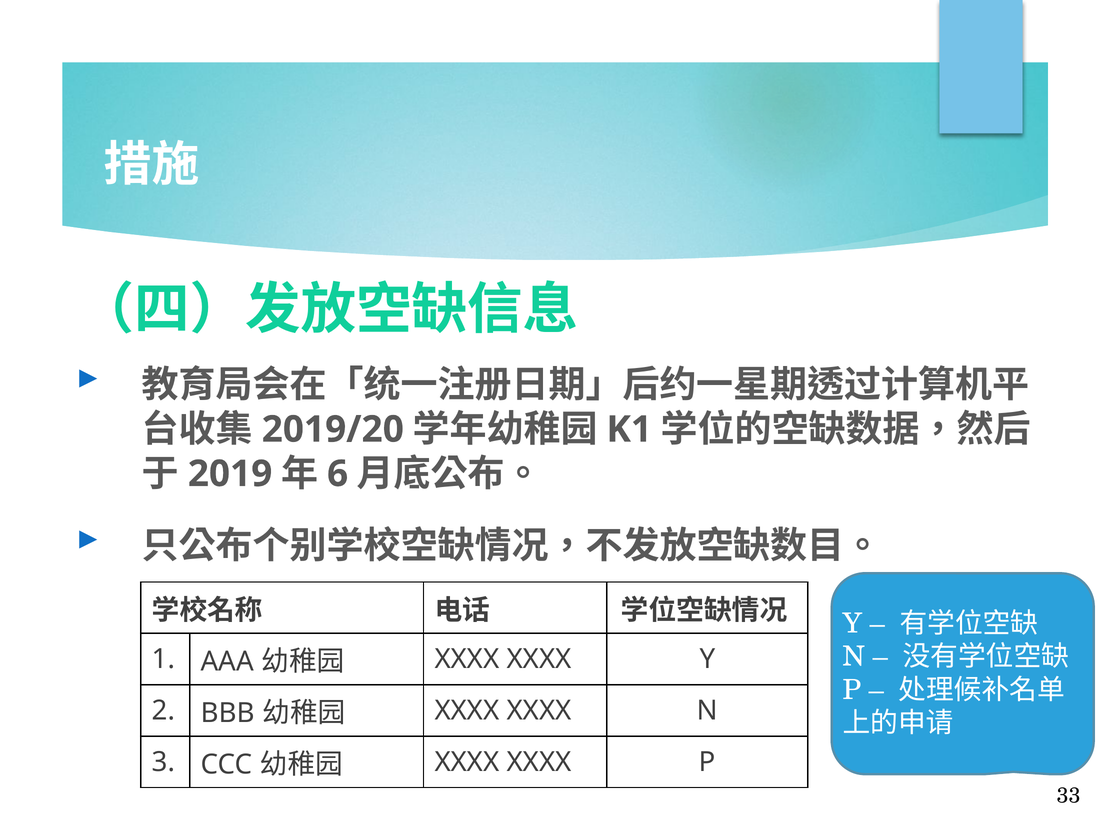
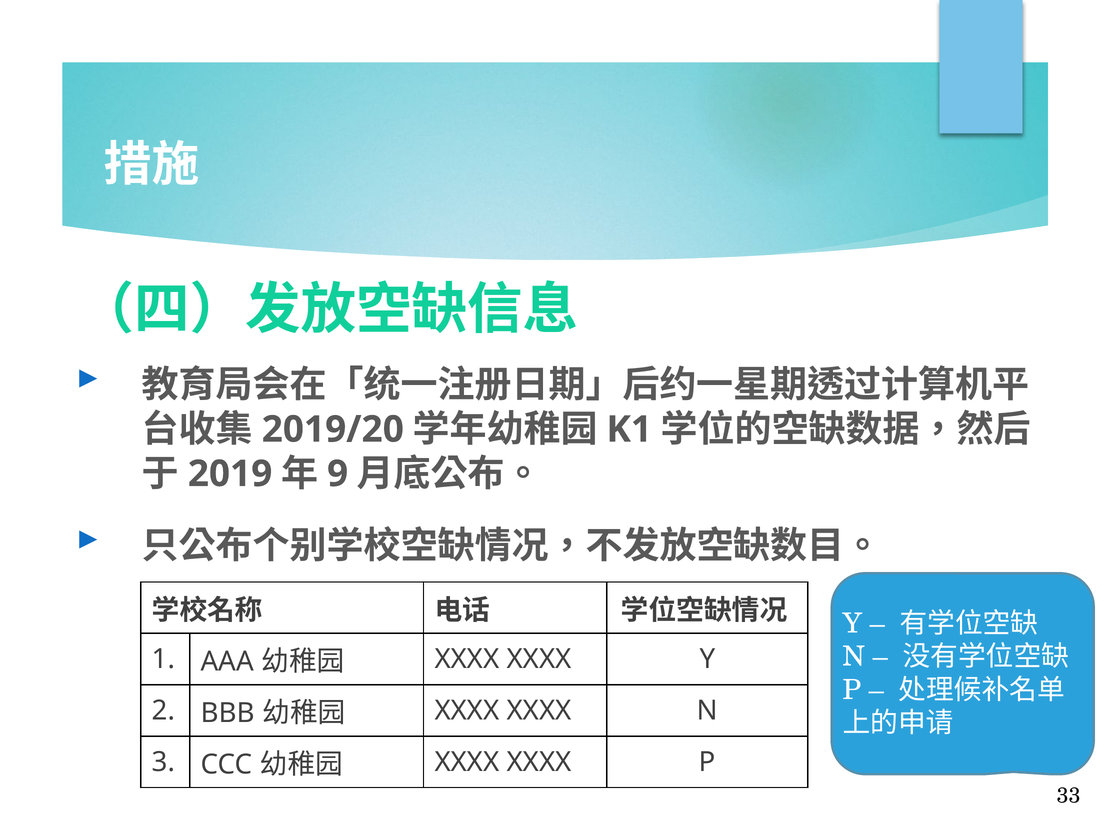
6: 6 -> 9
